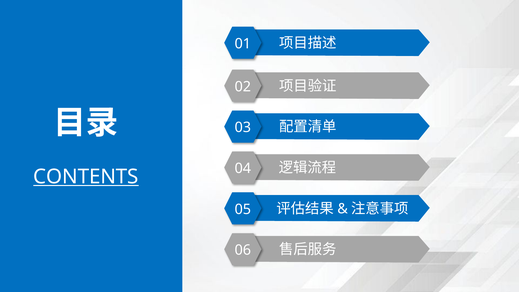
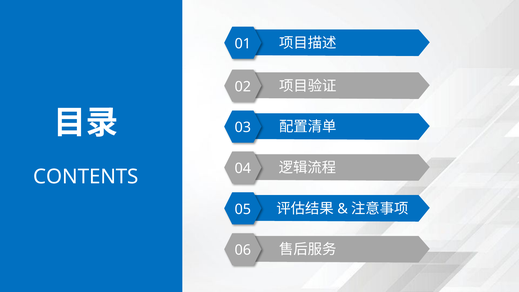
CONTENTS underline: present -> none
